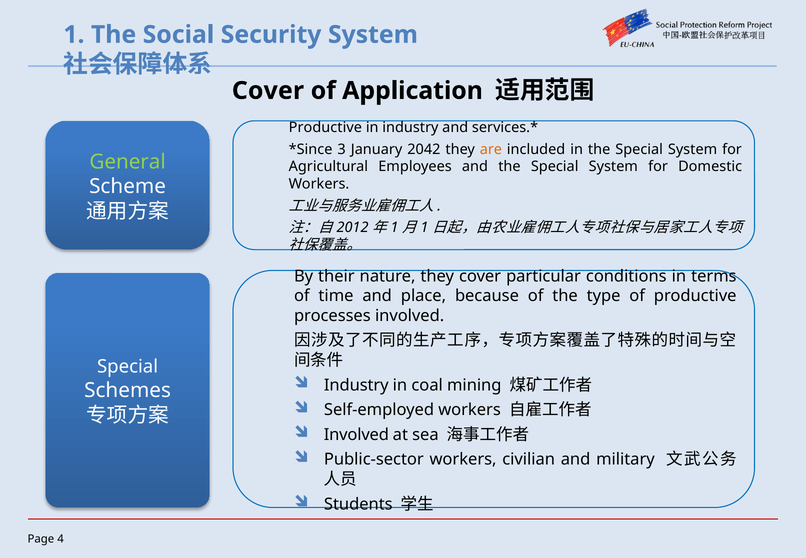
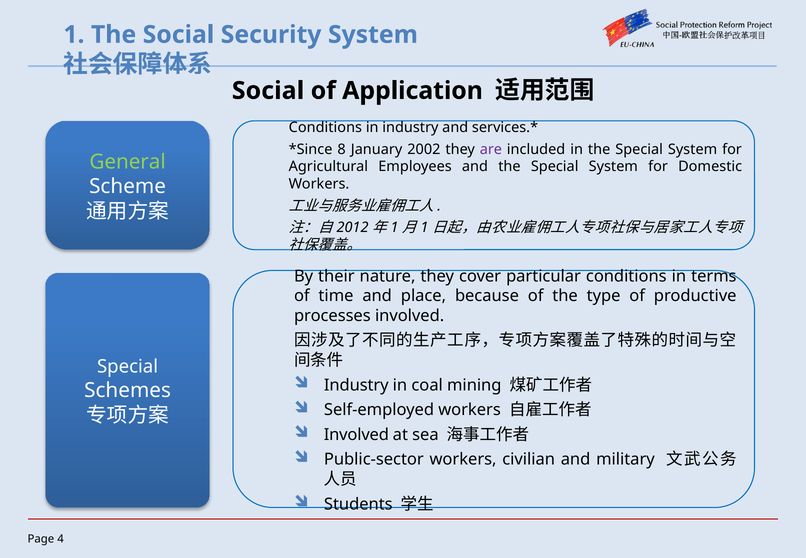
Cover at (268, 91): Cover -> Social
Productive at (325, 128): Productive -> Conditions
3: 3 -> 8
2042: 2042 -> 2002
are colour: orange -> purple
